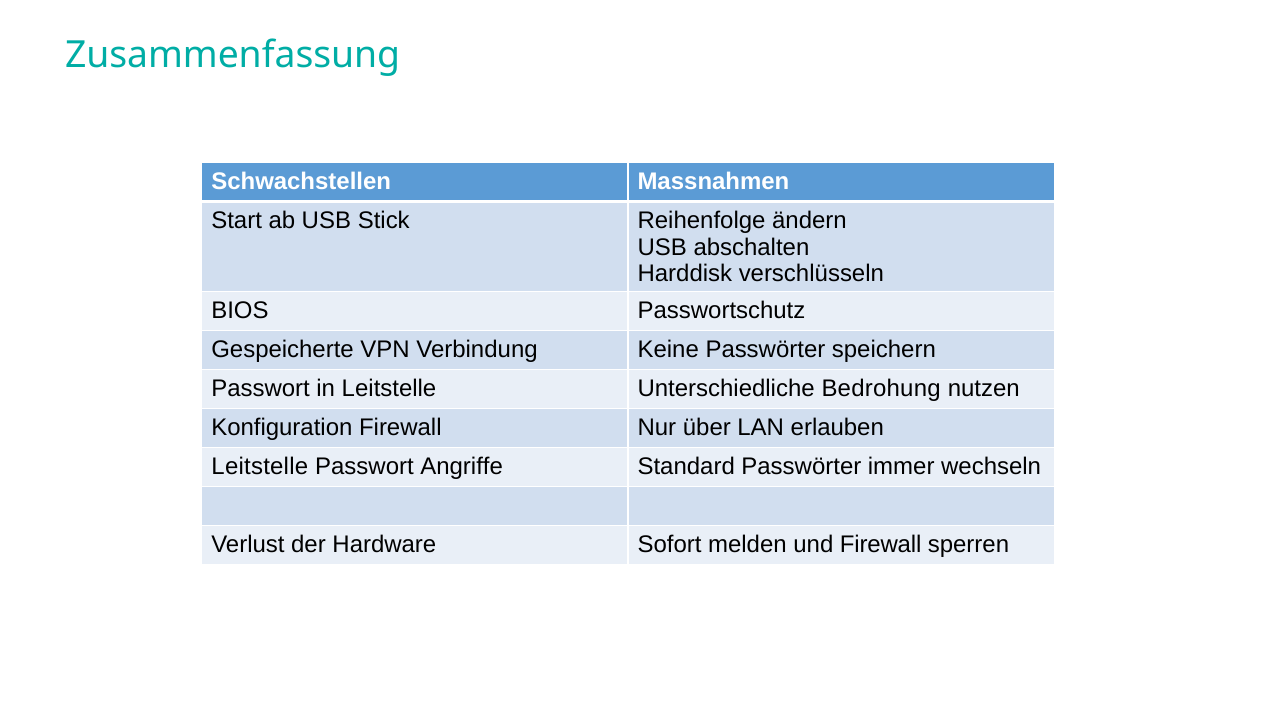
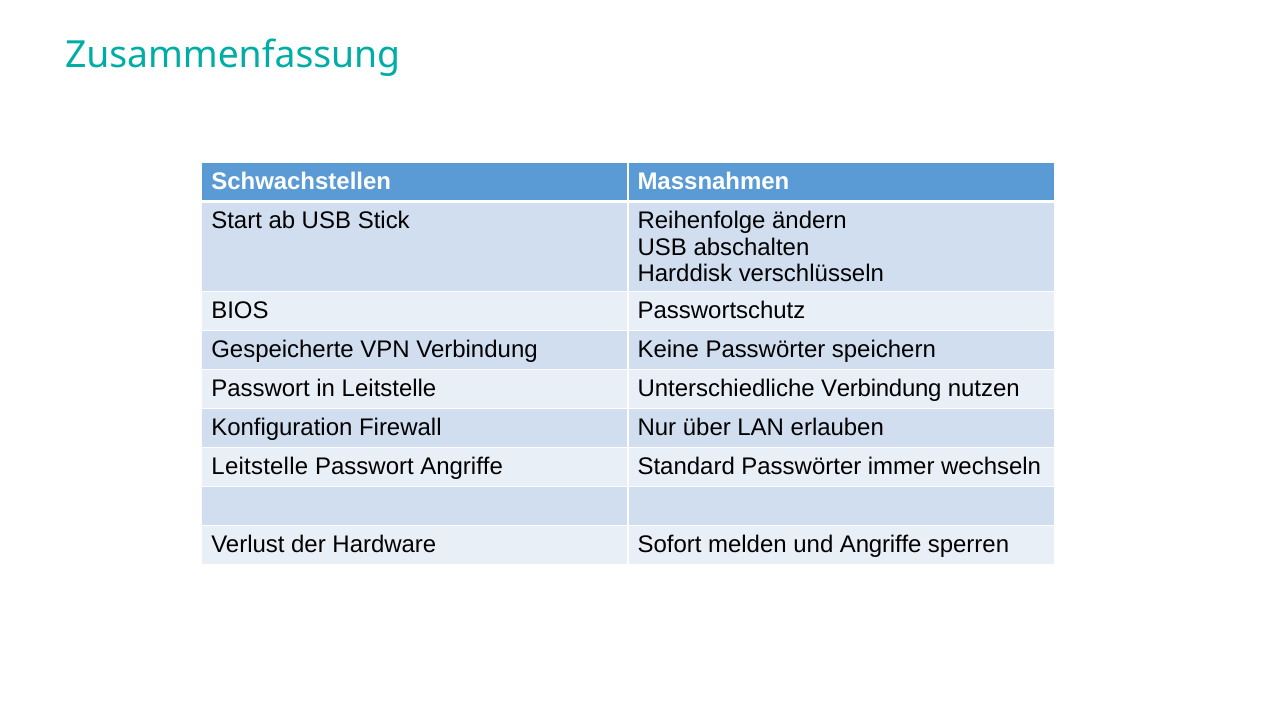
Unterschiedliche Bedrohung: Bedrohung -> Verbindung
und Firewall: Firewall -> Angriffe
